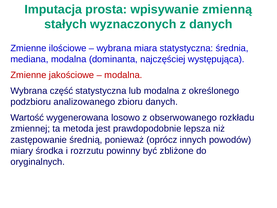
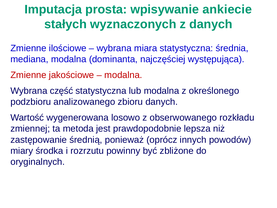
zmienną: zmienną -> ankiecie
